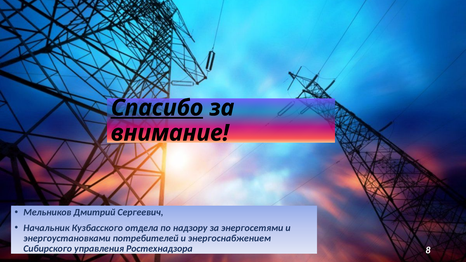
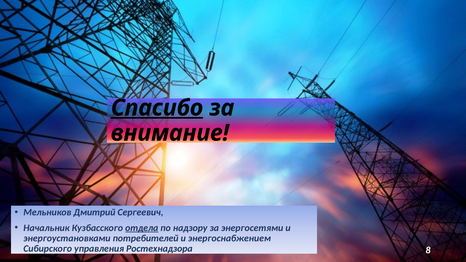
отдела underline: none -> present
